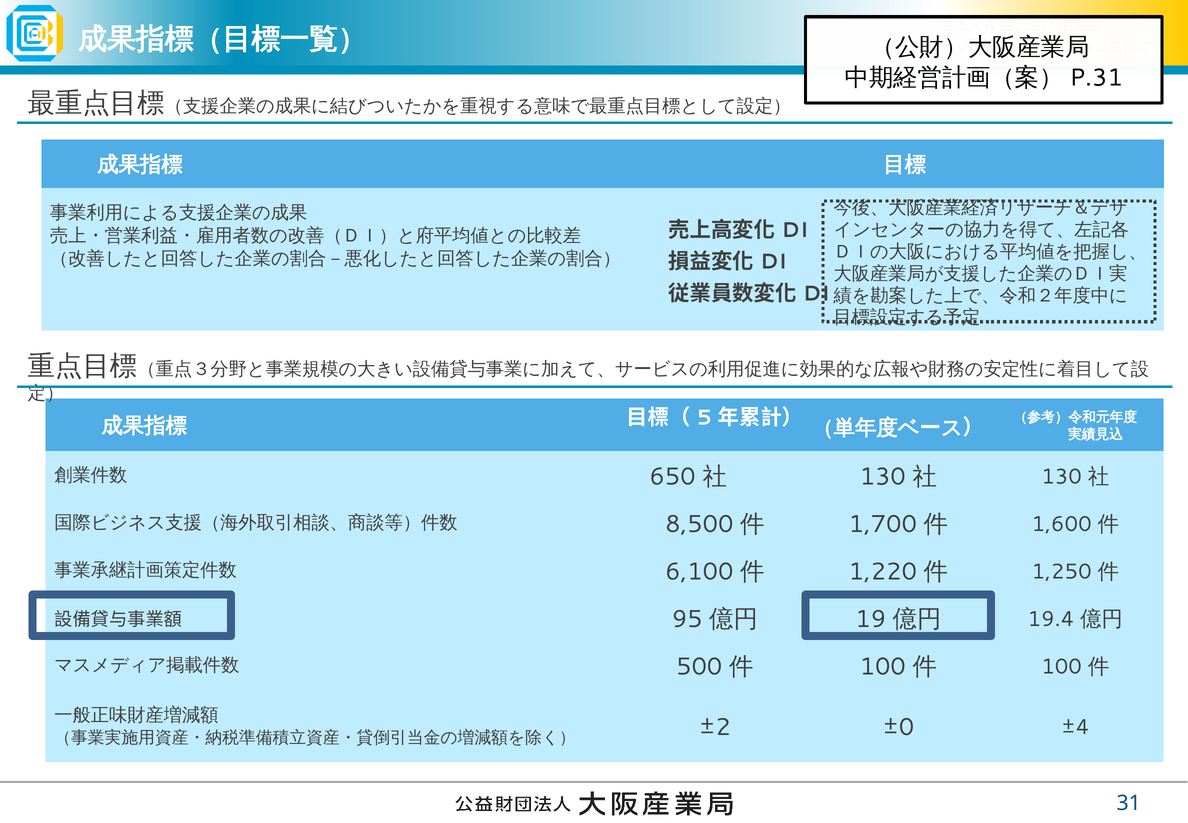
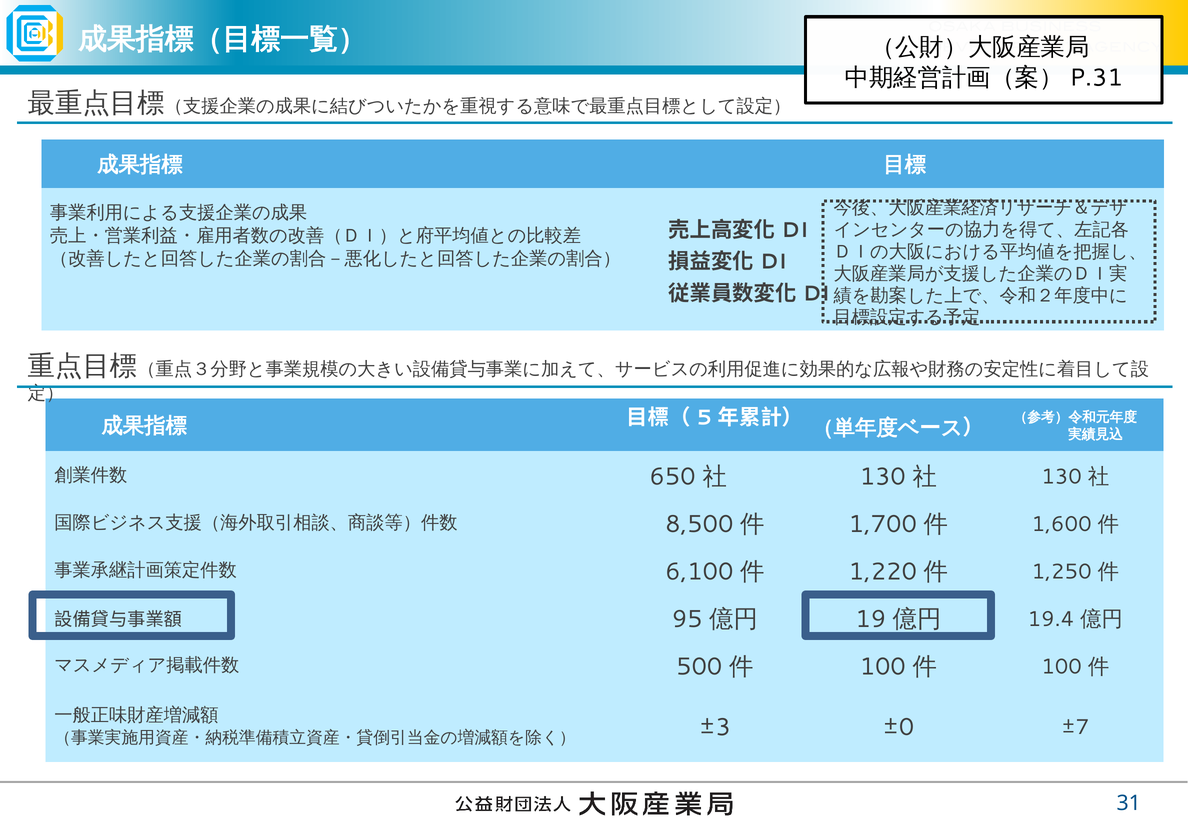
±2: ±2 -> ±3
±4: ±4 -> ±7
